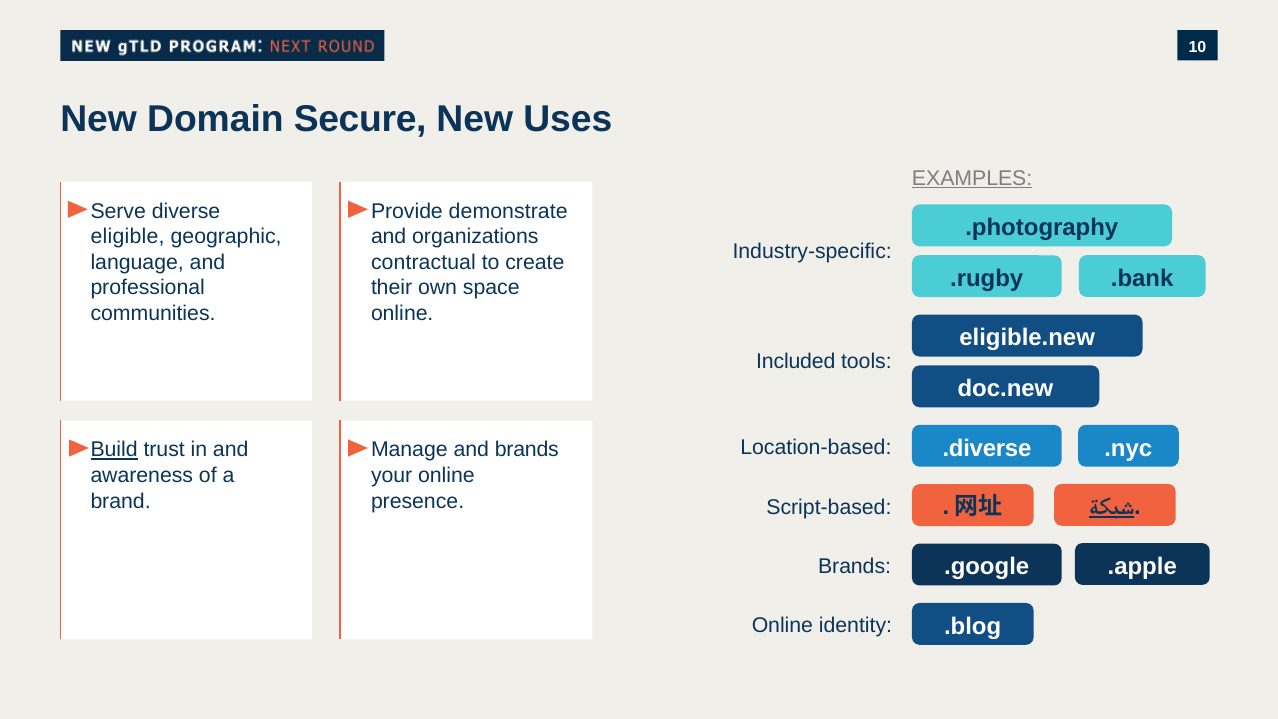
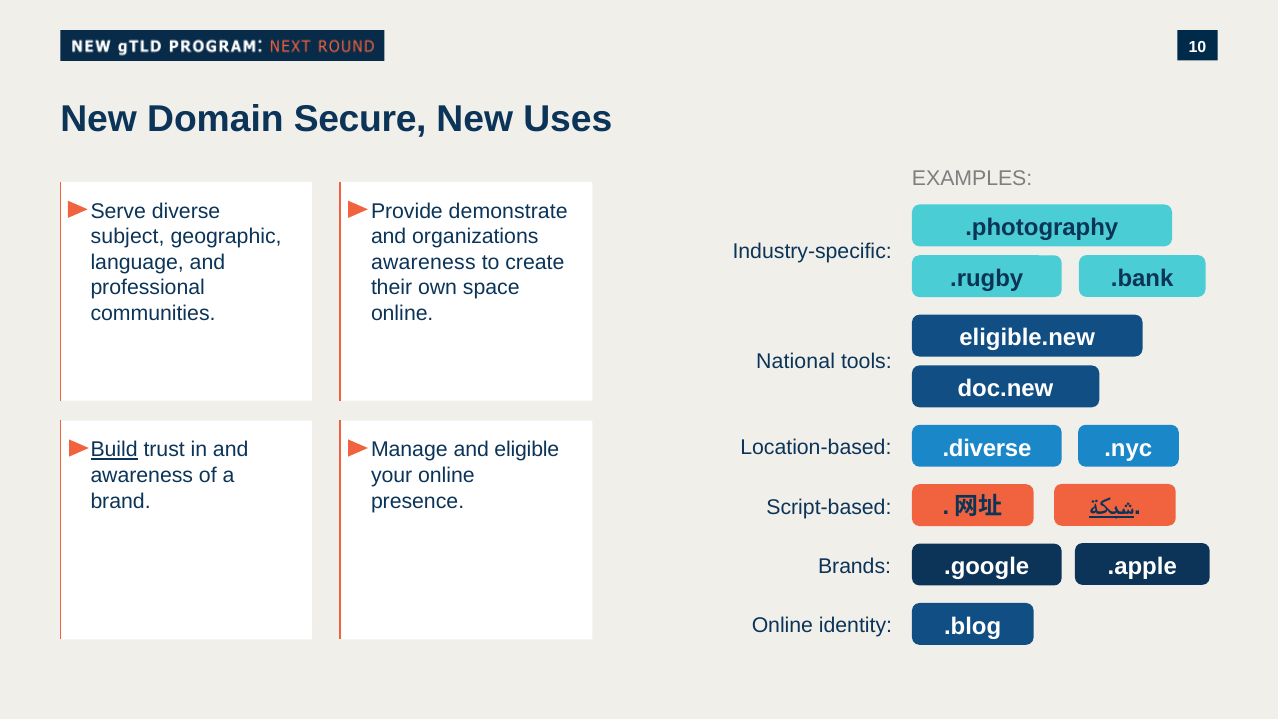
EXAMPLES underline: present -> none
eligible: eligible -> subject
contractual at (423, 262): contractual -> awareness
Included: Included -> National
and brands: brands -> eligible
